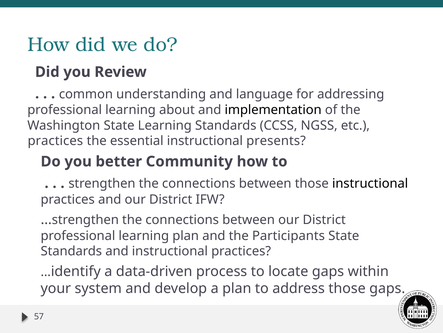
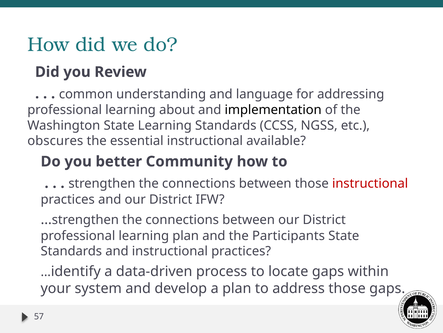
practices at (55, 141): practices -> obscures
presents: presents -> available
instructional at (370, 183) colour: black -> red
